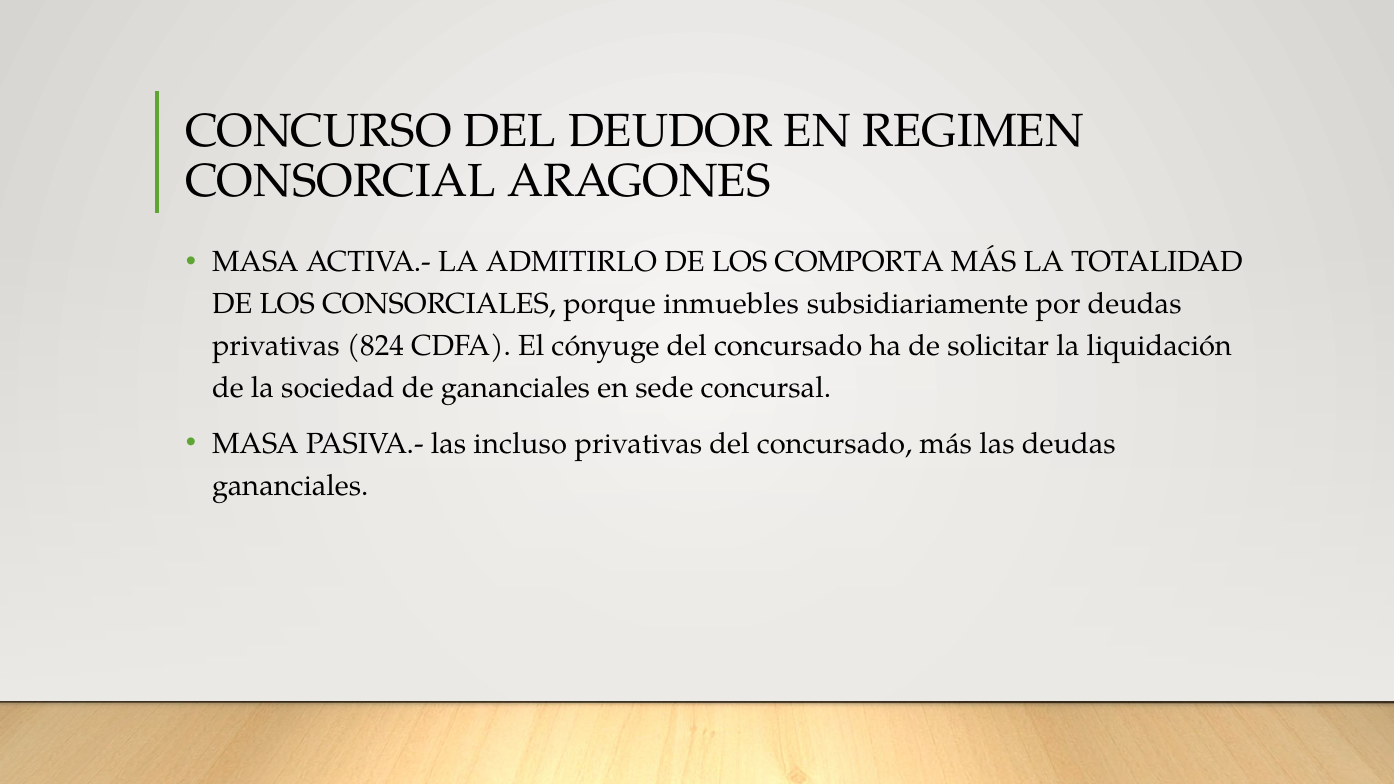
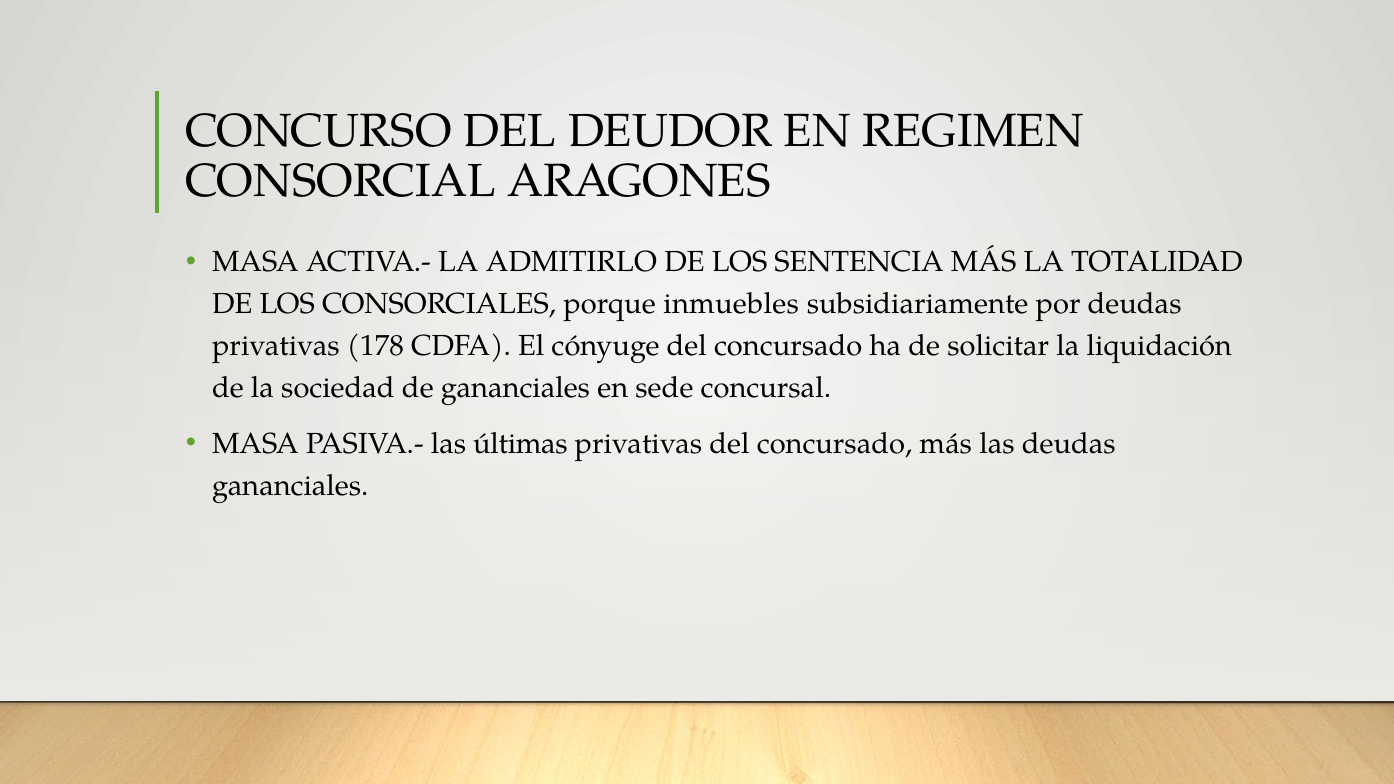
COMPORTA: COMPORTA -> SENTENCIA
824: 824 -> 178
incluso: incluso -> últimas
